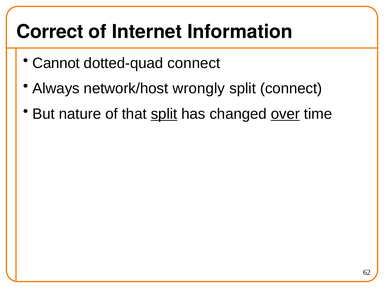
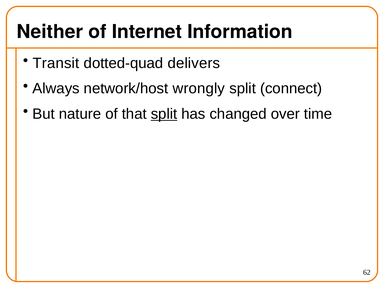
Correct: Correct -> Neither
Cannot: Cannot -> Transit
dotted-quad connect: connect -> delivers
over underline: present -> none
